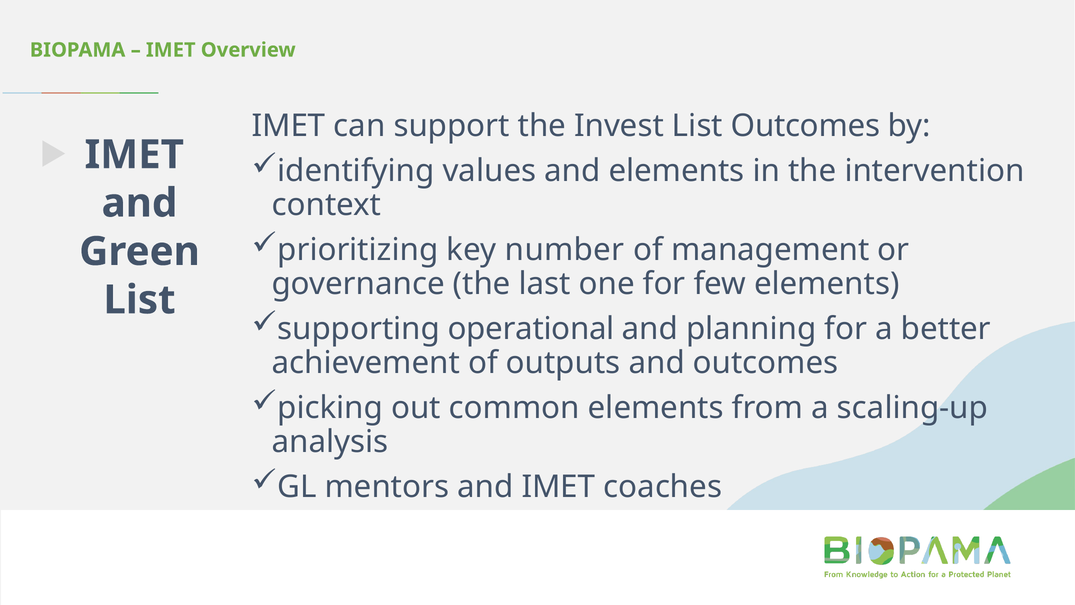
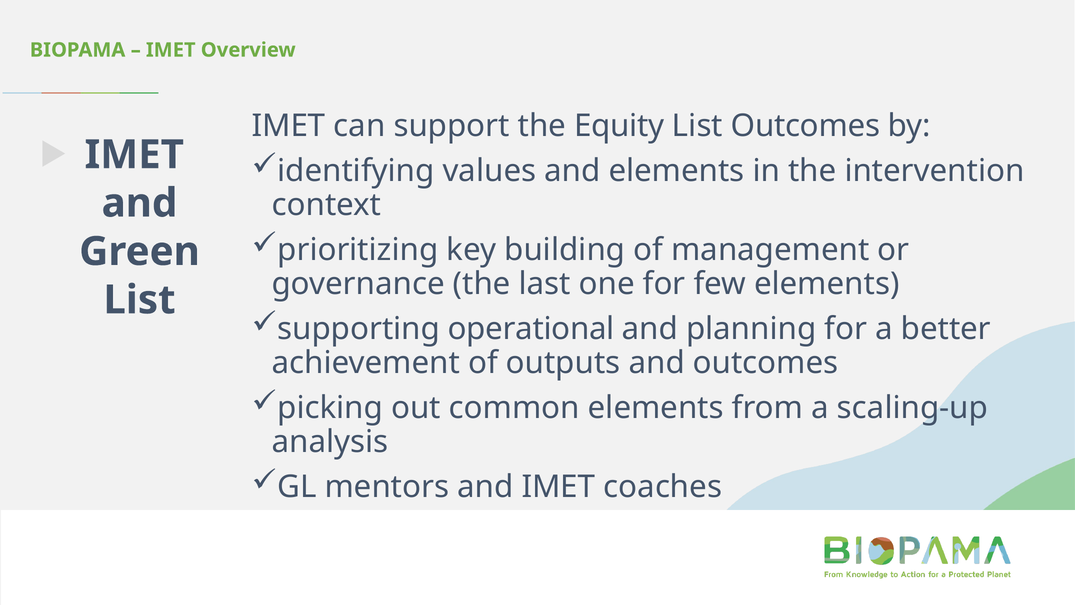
Invest: Invest -> Equity
number: number -> building
